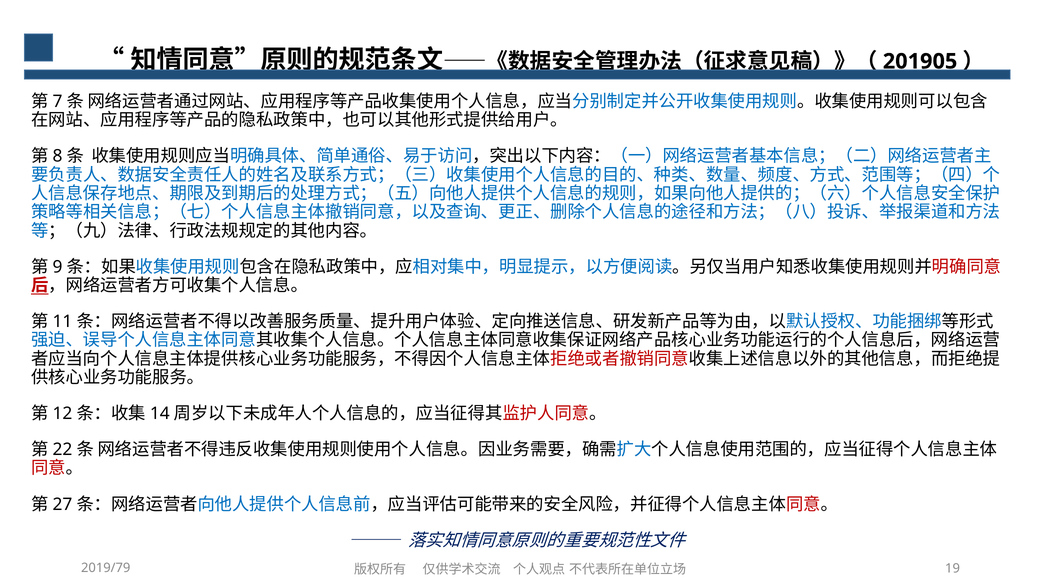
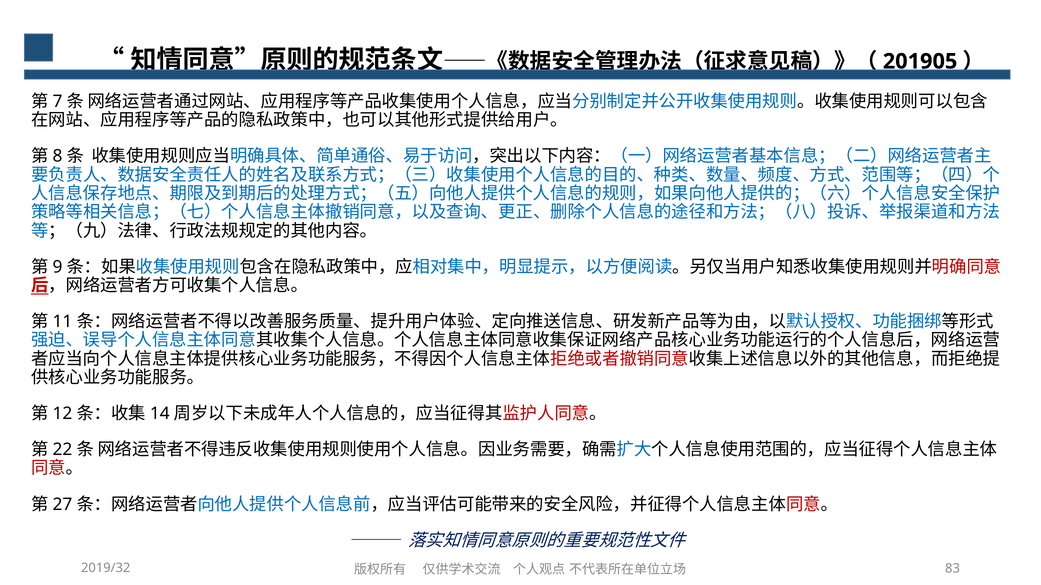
2019/79: 2019/79 -> 2019/32
19: 19 -> 83
